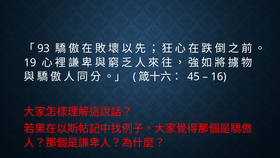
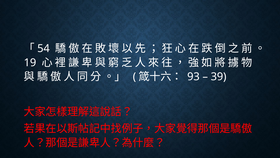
93: 93 -> 54
45: 45 -> 93
16: 16 -> 39
